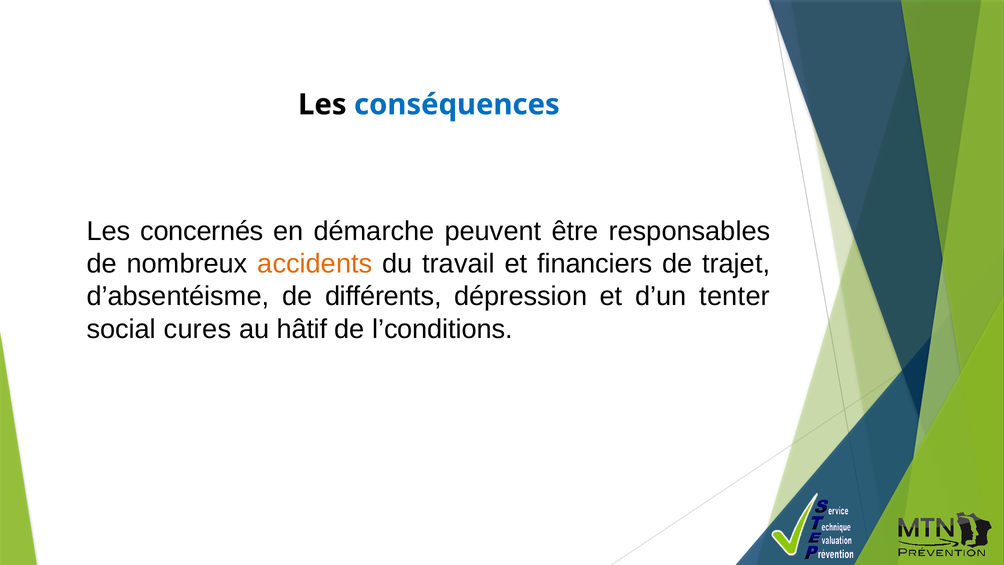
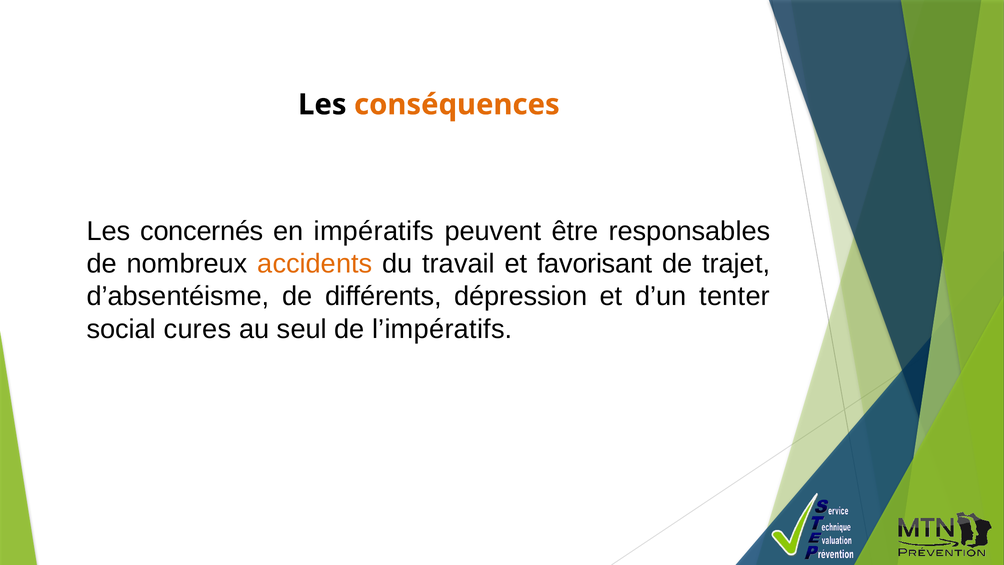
conséquences colour: blue -> orange
démarche: démarche -> impératifs
financiers: financiers -> favorisant
hâtif: hâtif -> seul
l’conditions: l’conditions -> l’impératifs
